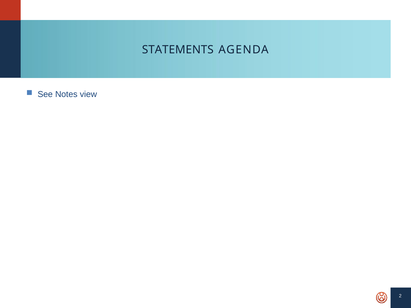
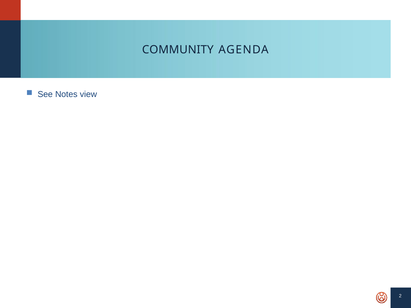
STATEMENTS: STATEMENTS -> COMMUNITY
